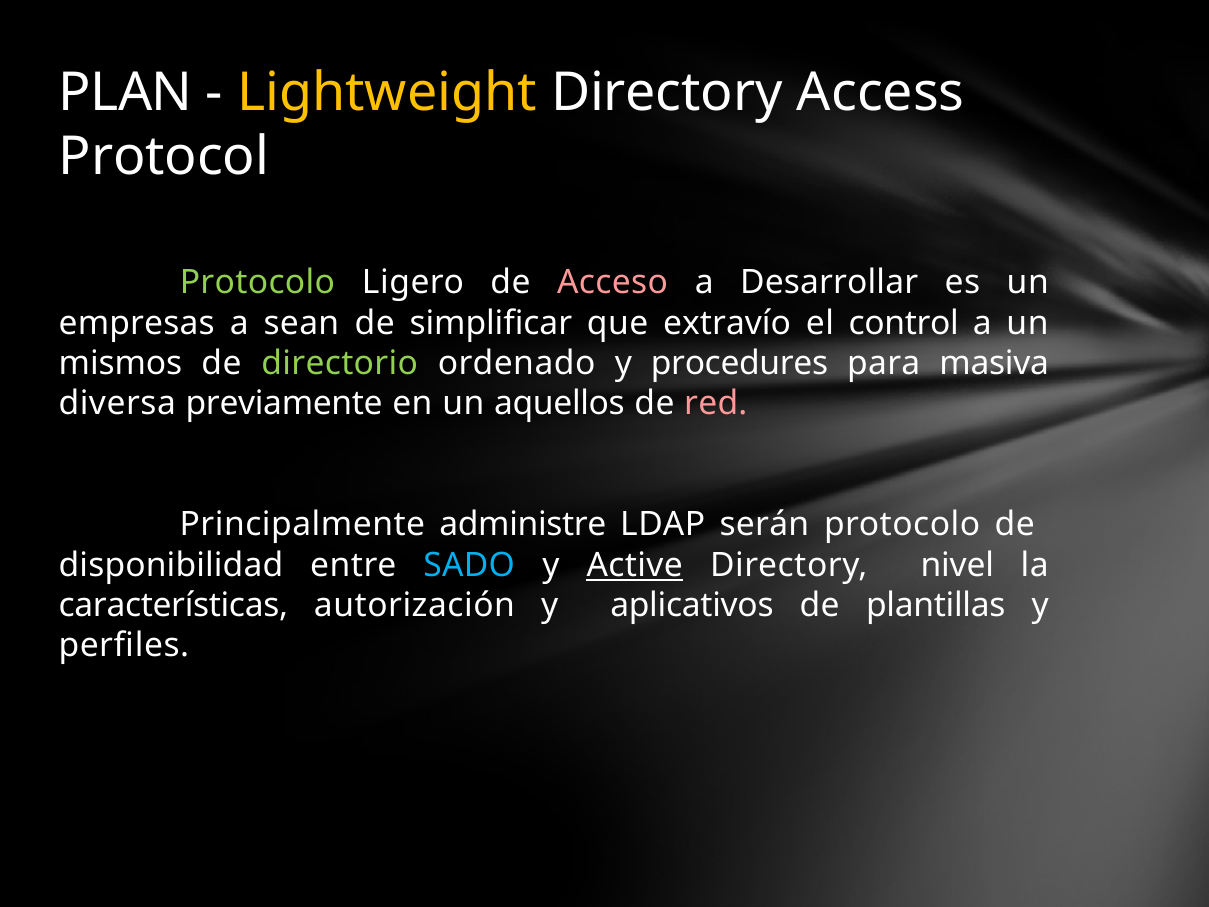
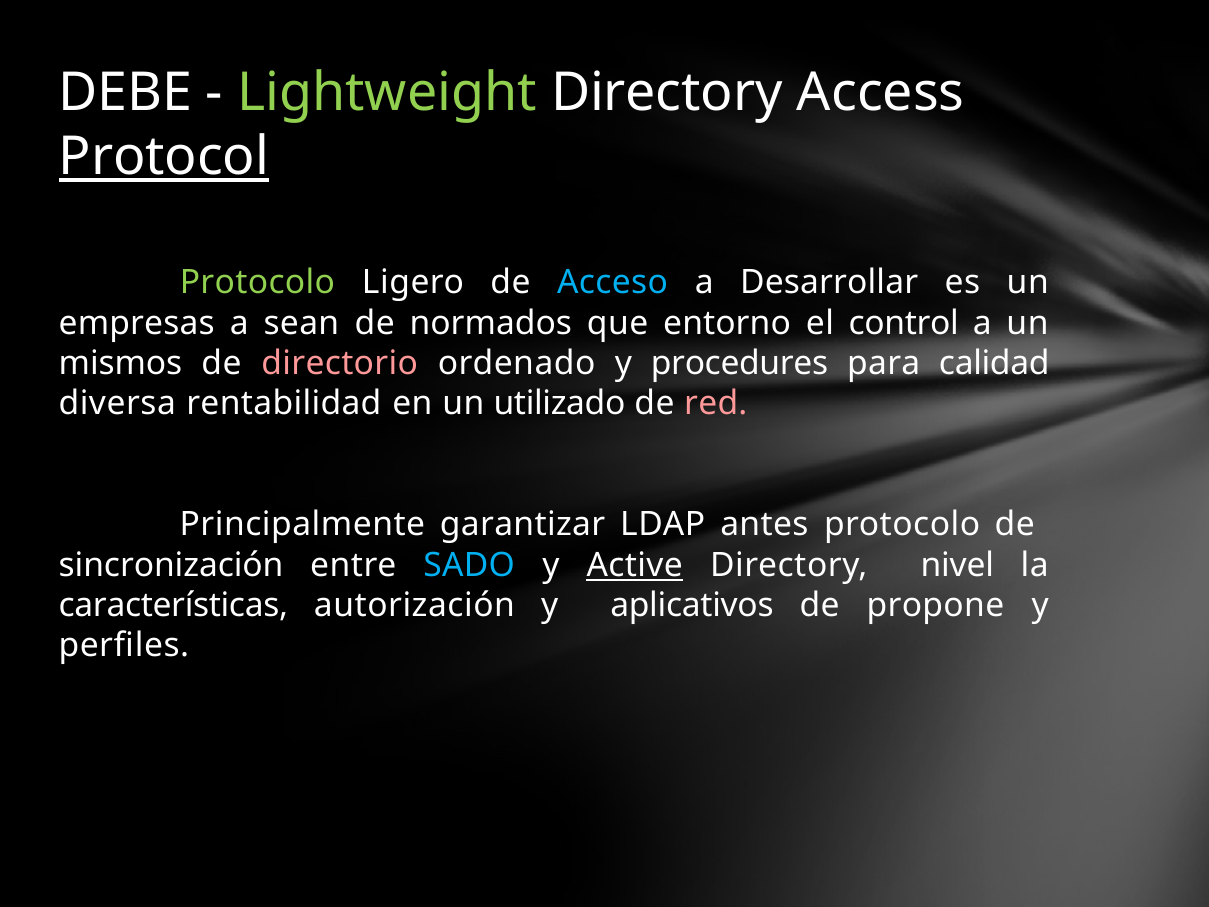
PLAN: PLAN -> DEBE
Lightweight colour: yellow -> light green
Protocol underline: none -> present
Acceso colour: pink -> light blue
simplificar: simplificar -> normados
extravío: extravío -> entorno
directorio colour: light green -> pink
masiva: masiva -> calidad
previamente: previamente -> rentabilidad
aquellos: aquellos -> utilizado
administre: administre -> garantizar
serán: serán -> antes
disponibilidad: disponibilidad -> sincronización
plantillas: plantillas -> propone
